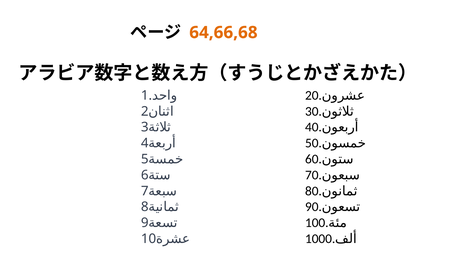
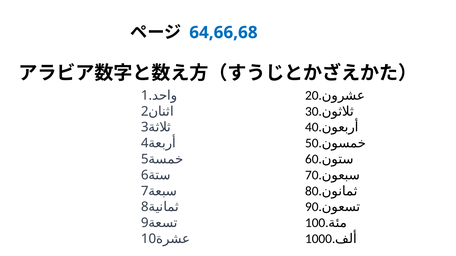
64,66,68 colour: orange -> blue
